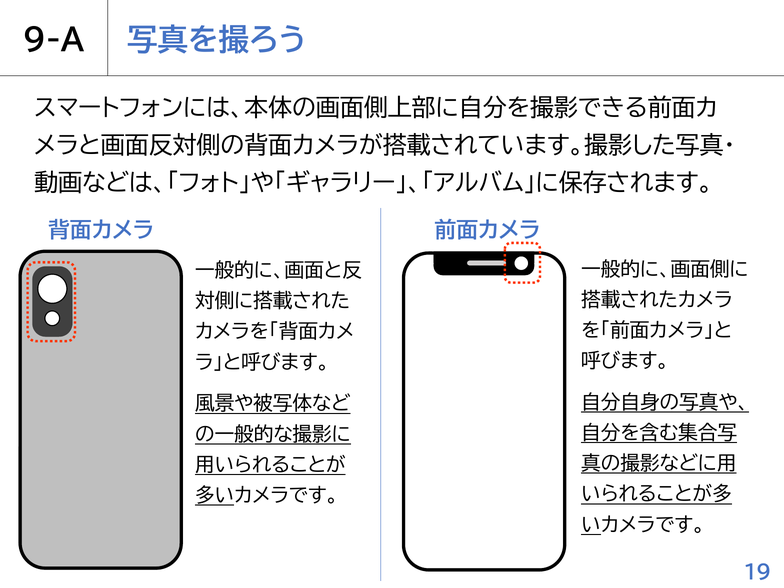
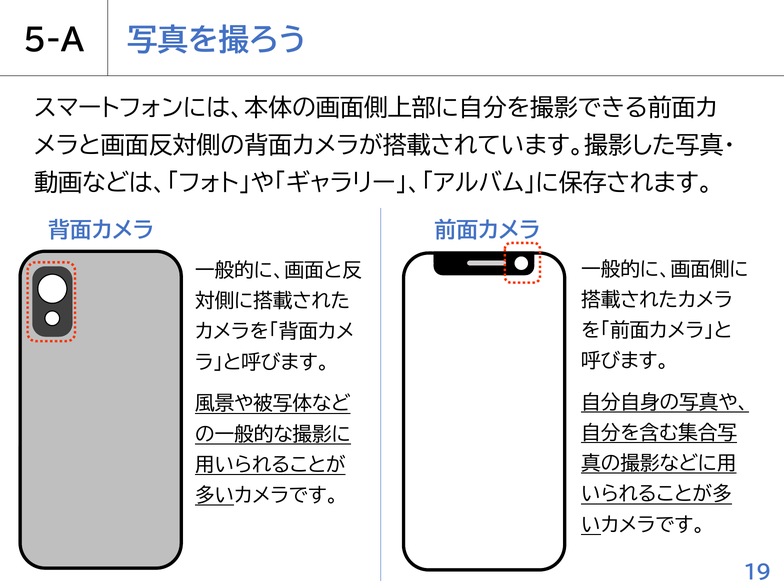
9-A: 9-A -> 5-A
